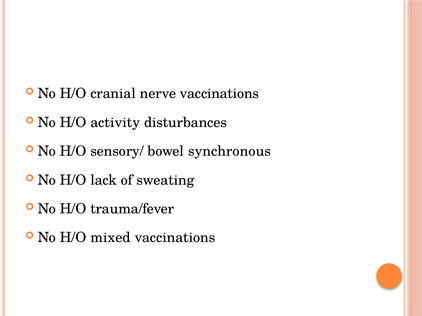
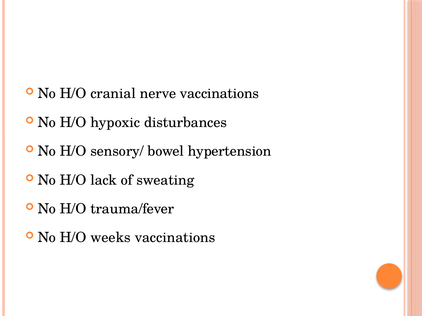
activity: activity -> hypoxic
synchronous: synchronous -> hypertension
mixed: mixed -> weeks
